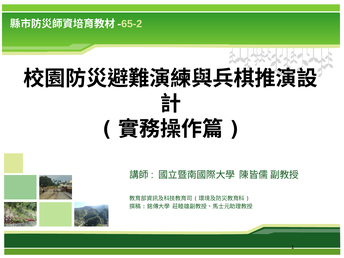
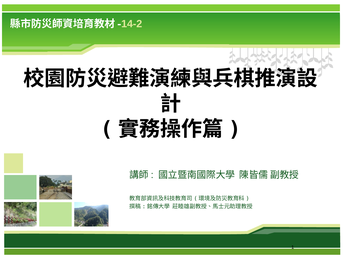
65-2: 65-2 -> 14-2
